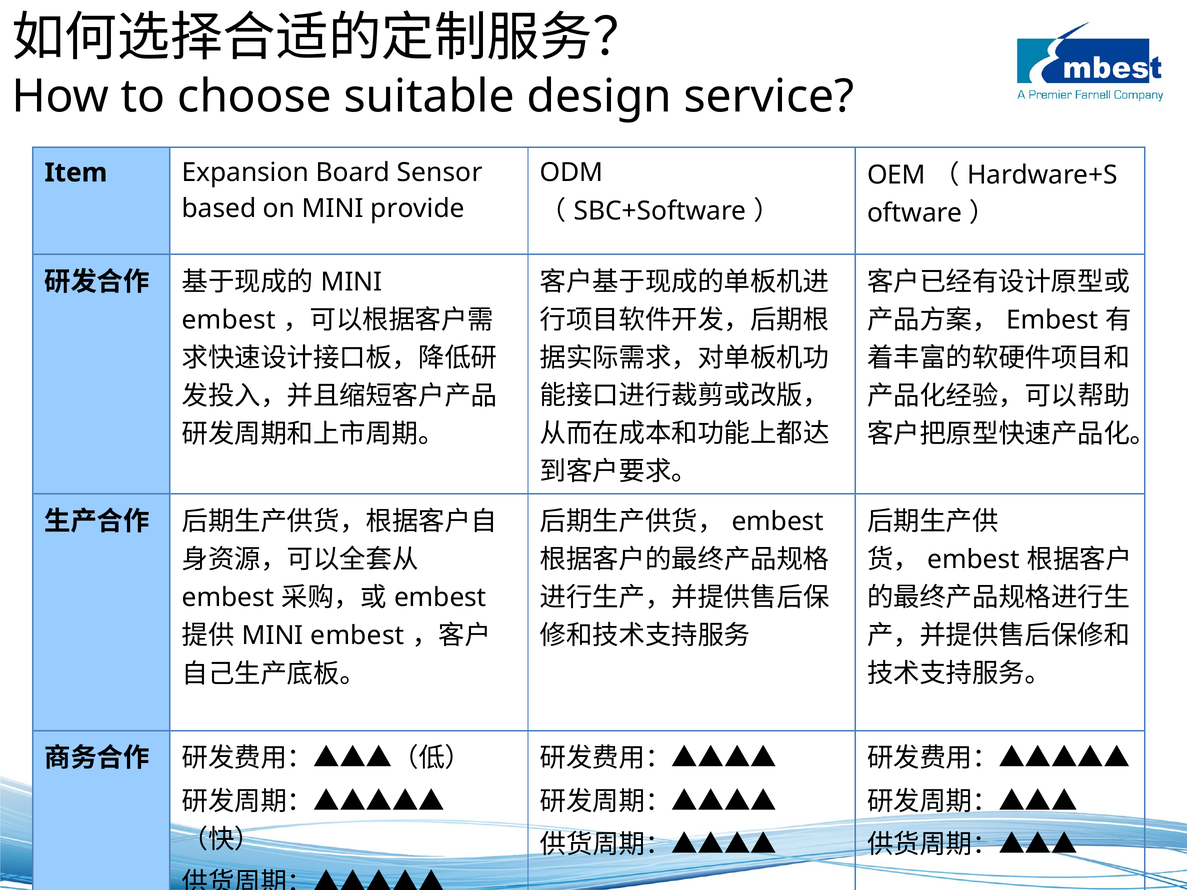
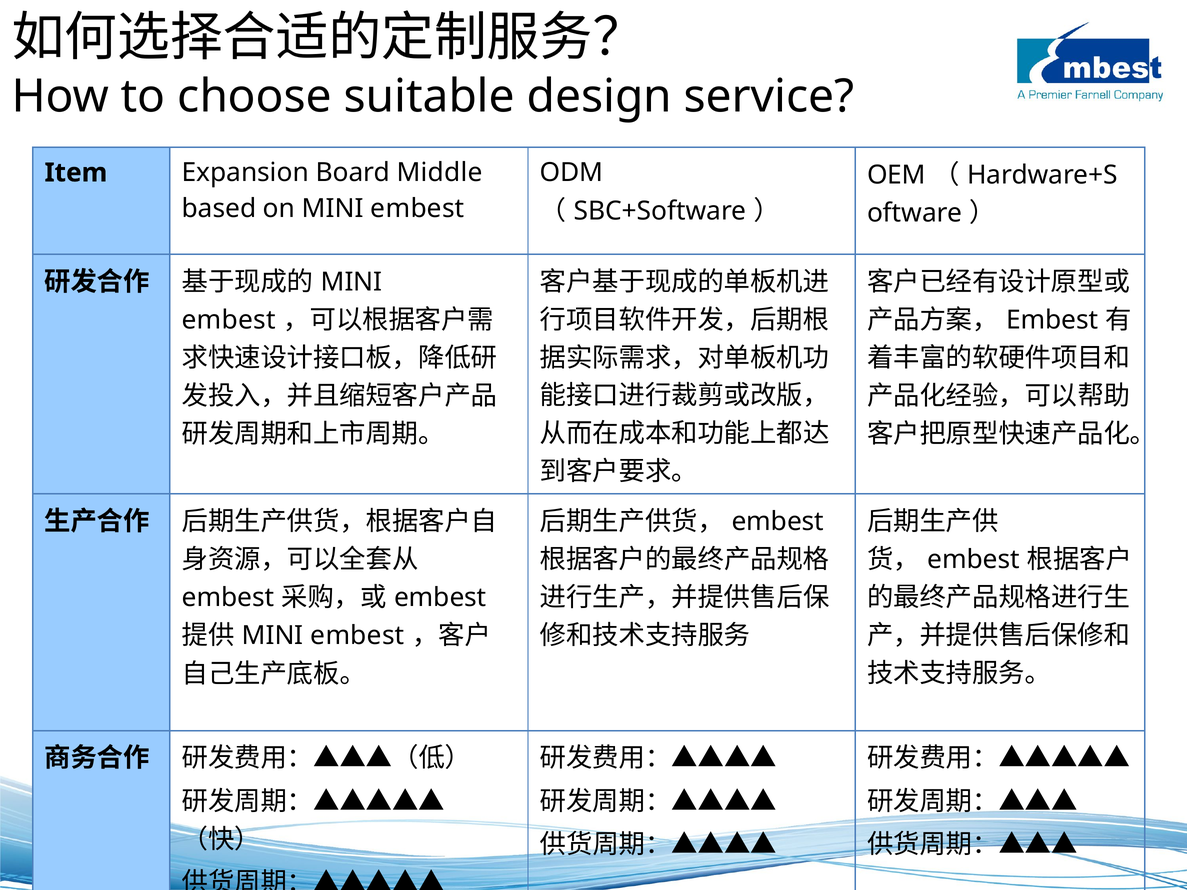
Sensor: Sensor -> Middle
on MINI provide: provide -> embest
